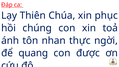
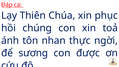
quang: quang -> sương
